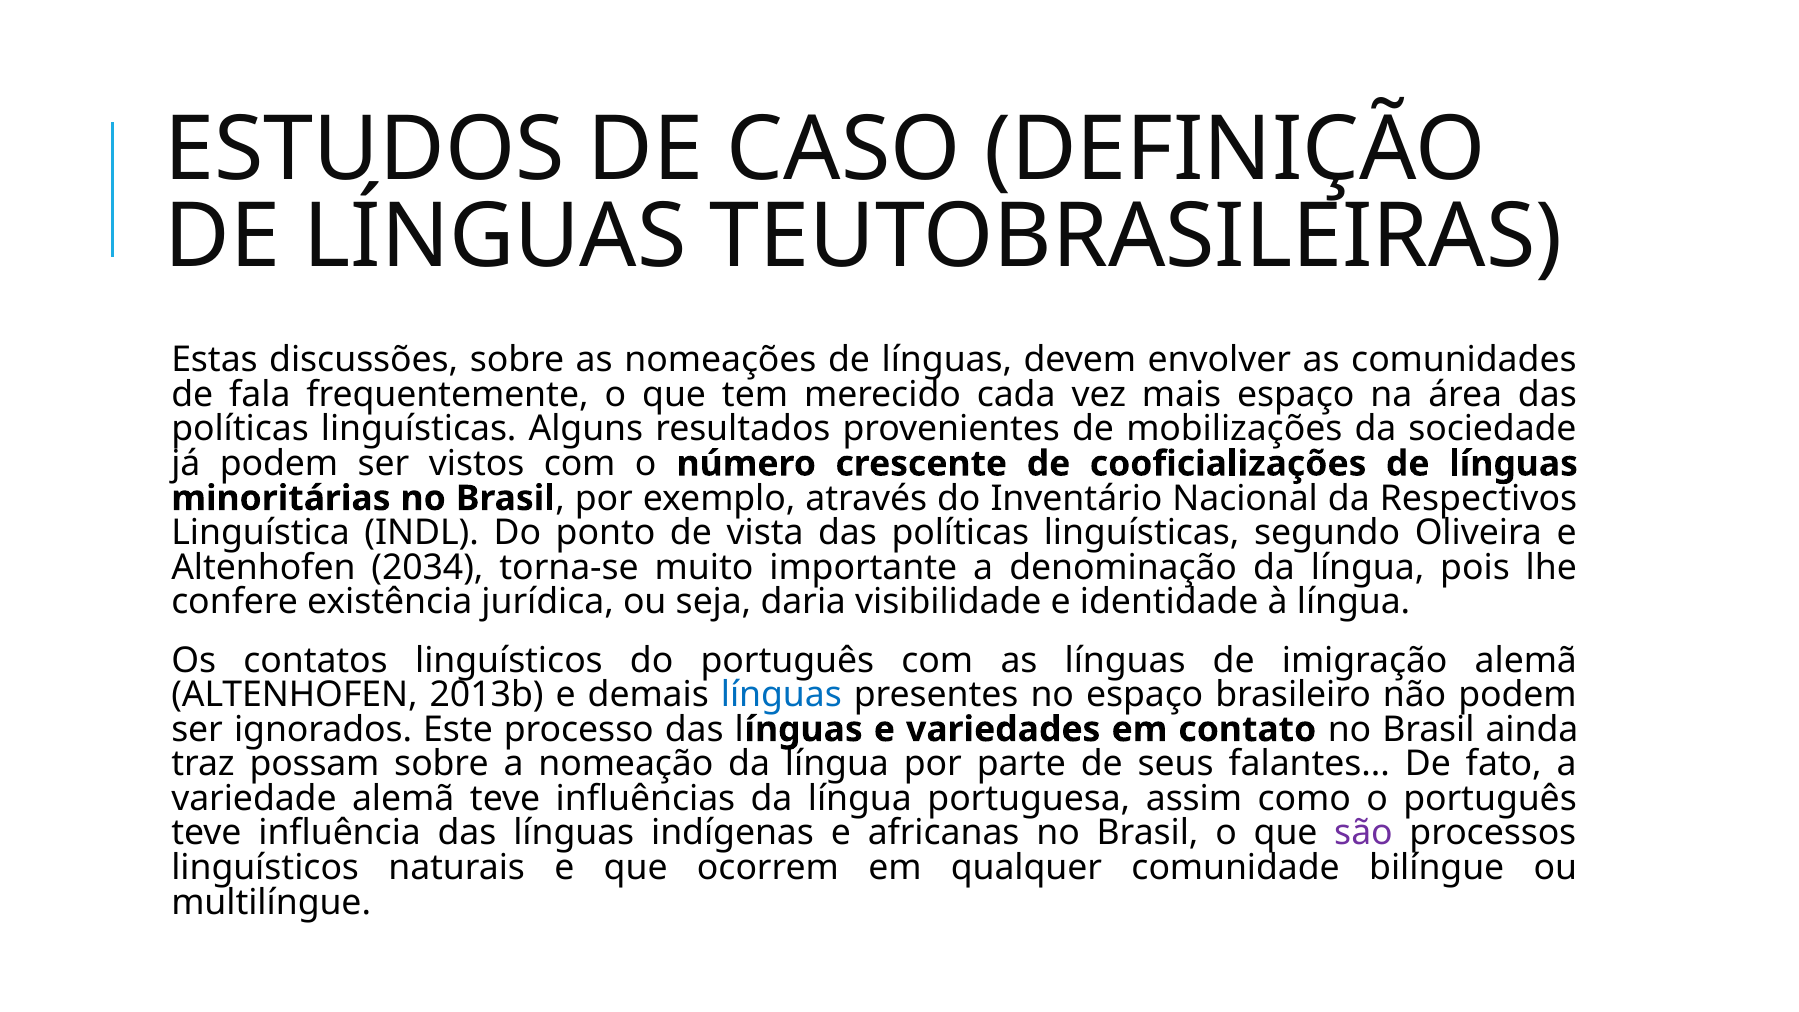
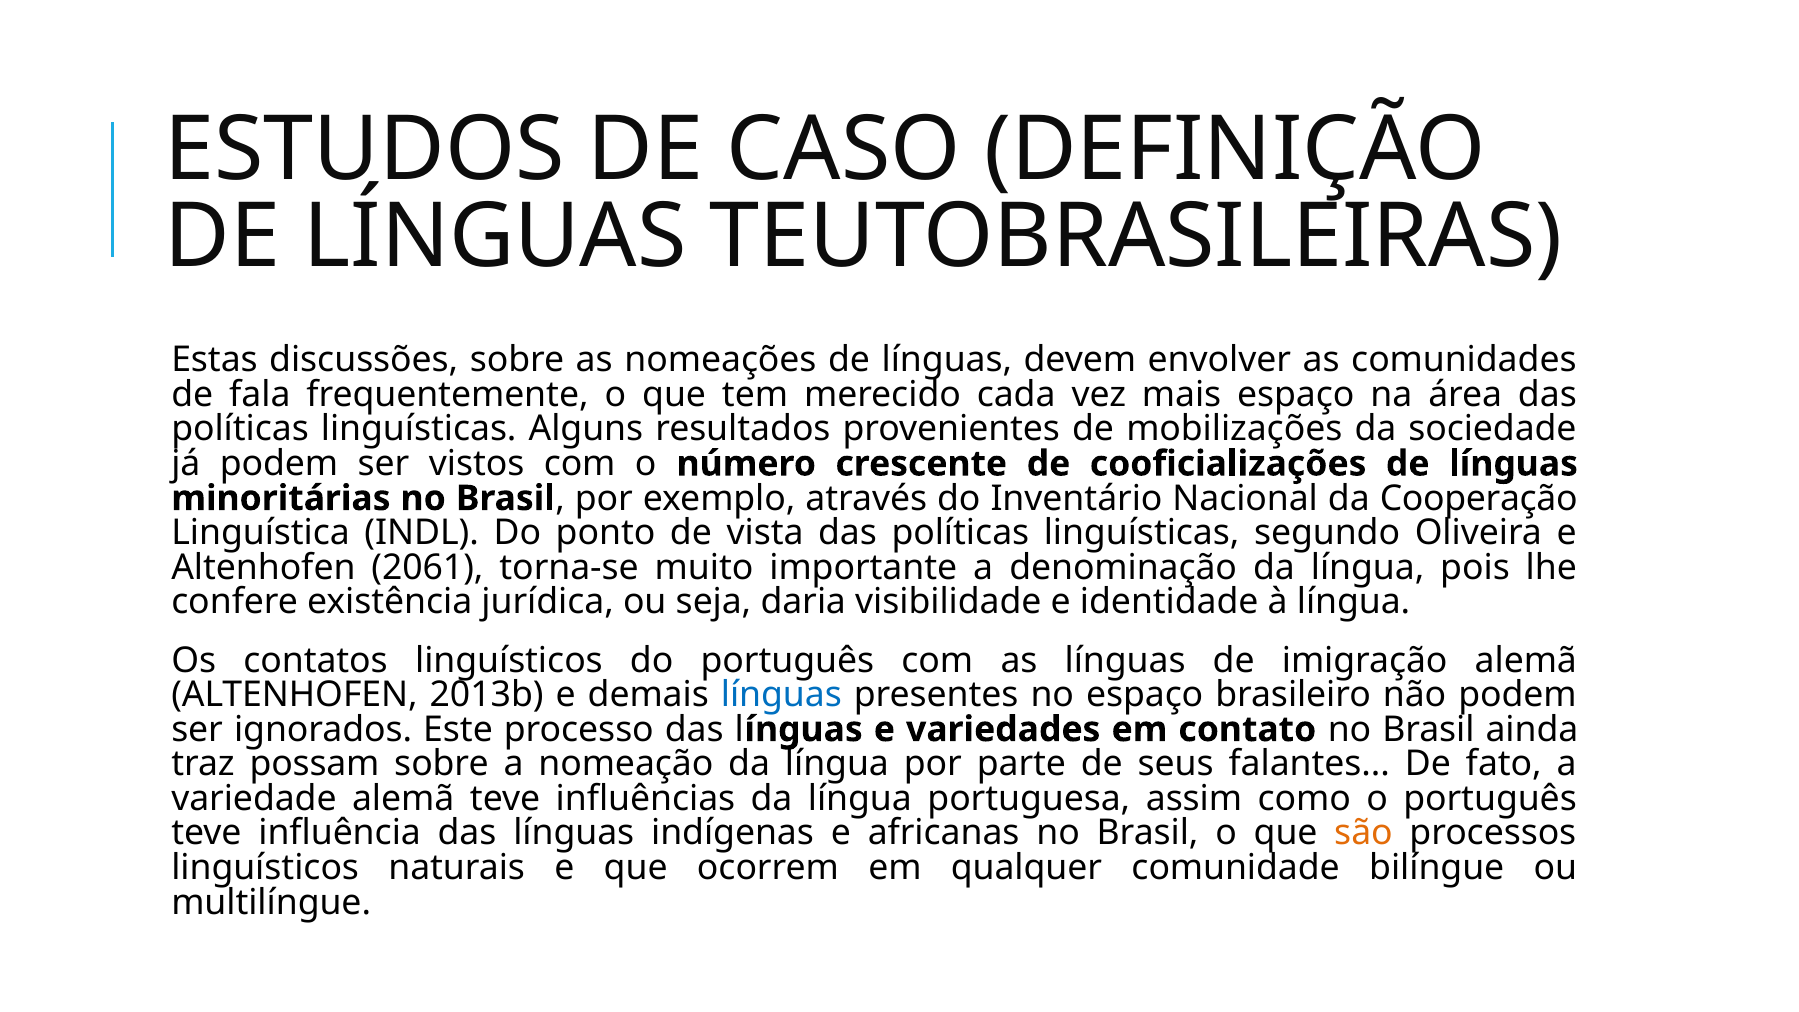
Respectivos: Respectivos -> Cooperação
2034: 2034 -> 2061
são colour: purple -> orange
